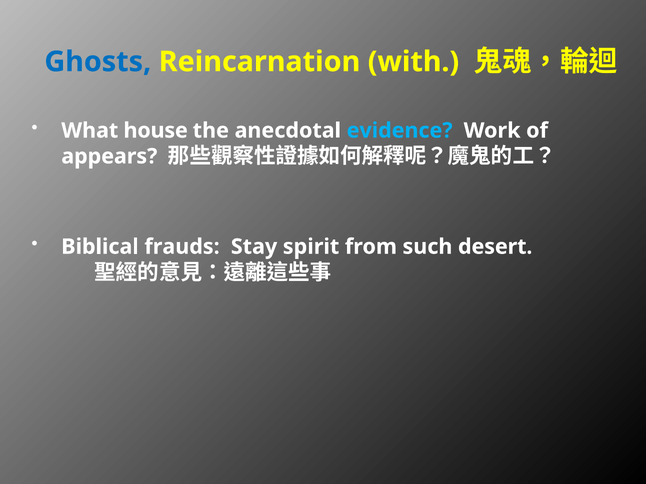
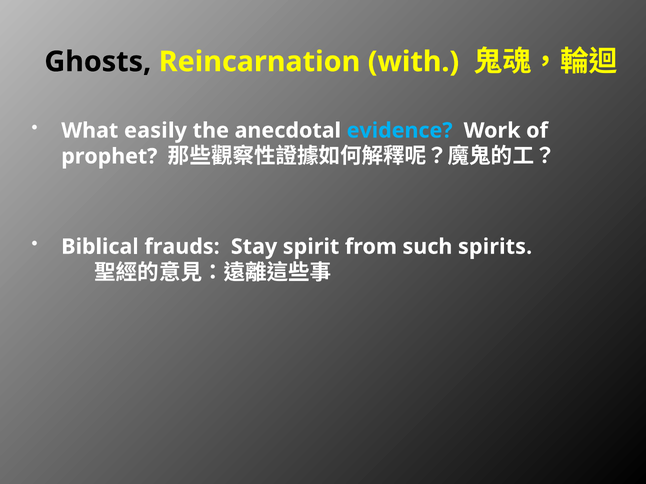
Ghosts colour: blue -> black
house: house -> easily
appears: appears -> prophet
desert: desert -> spirits
